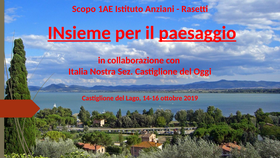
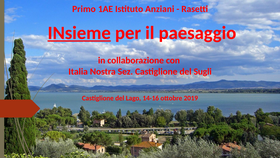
Scopo: Scopo -> Primo
paesaggio underline: present -> none
Oggi: Oggi -> Sugli
